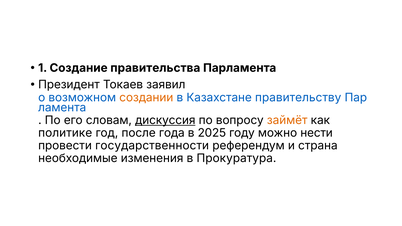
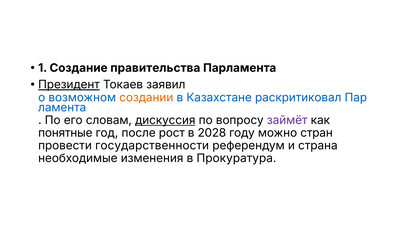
Президент underline: none -> present
правительству: правительству -> раскритиковал
займёт colour: orange -> purple
политике: политике -> понятные
года: года -> рост
2025: 2025 -> 2028
нести: нести -> стран
